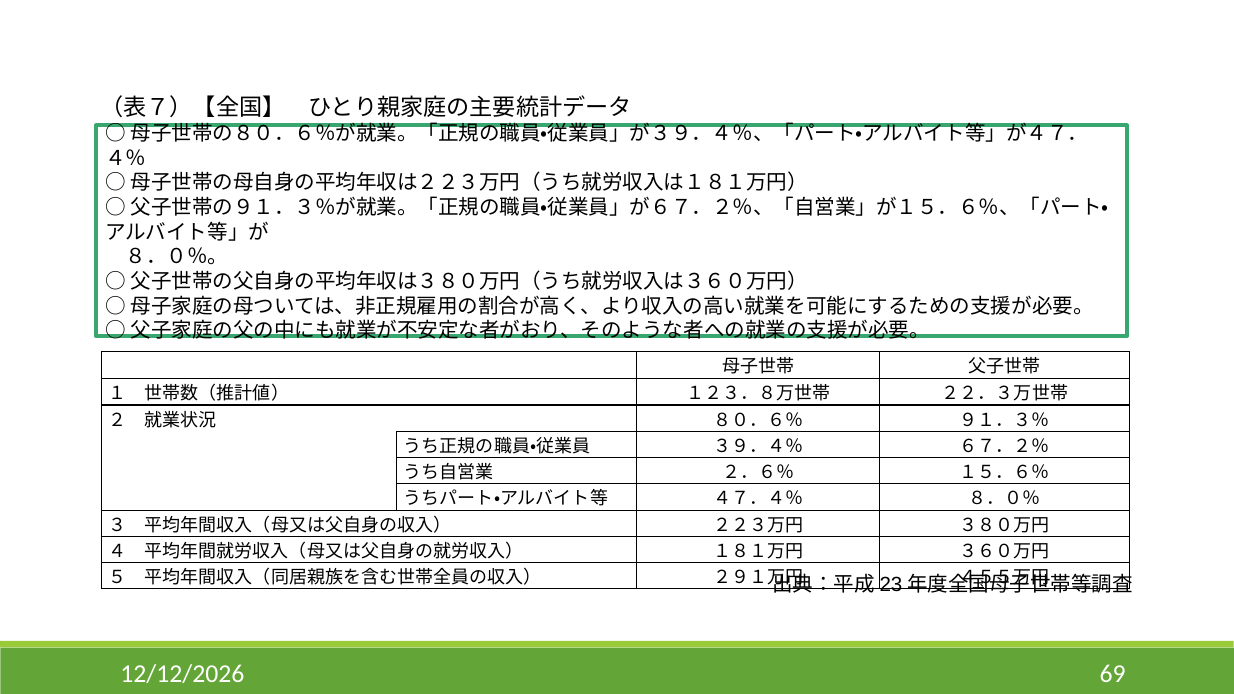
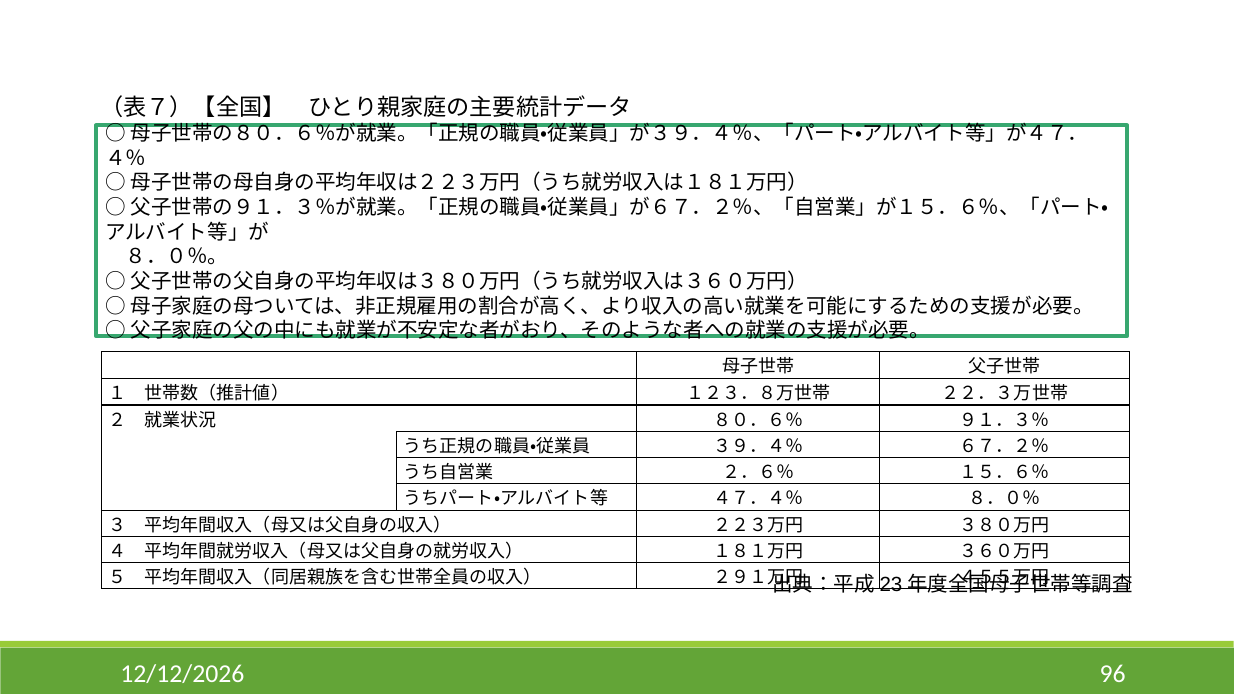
69: 69 -> 96
